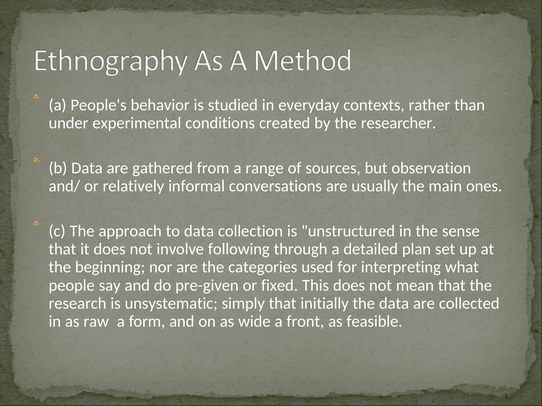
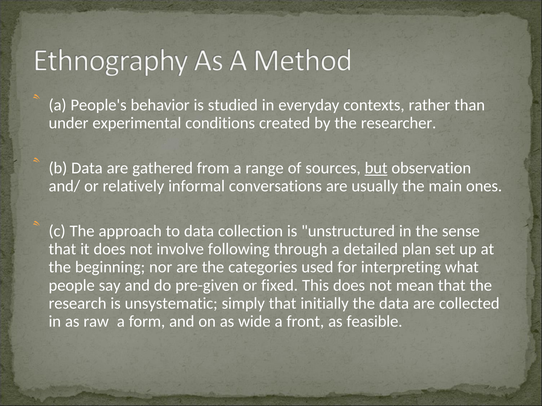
but underline: none -> present
